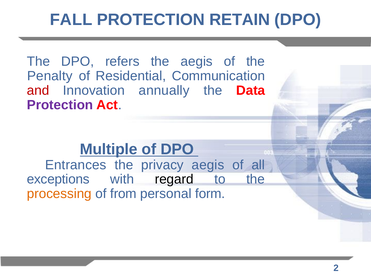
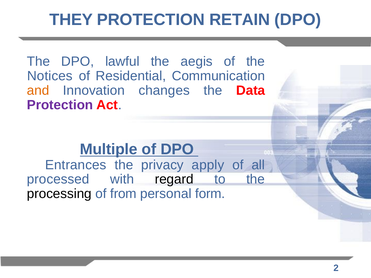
FALL: FALL -> THEY
refers: refers -> lawful
Penalty: Penalty -> Notices
and colour: red -> orange
annually: annually -> changes
privacy aegis: aegis -> apply
exceptions: exceptions -> processed
processing colour: orange -> black
